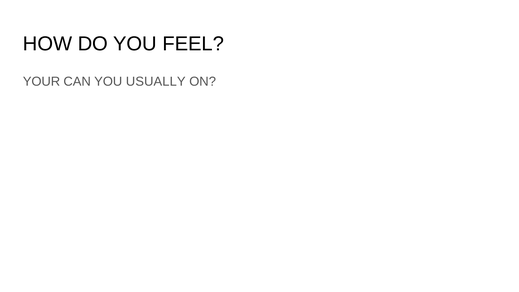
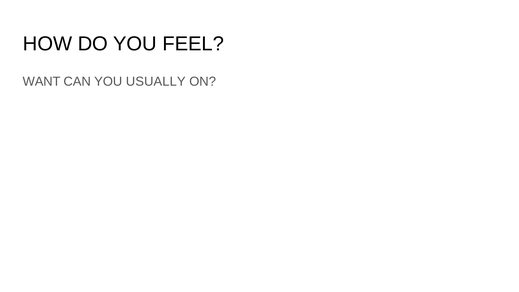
YOUR: YOUR -> WANT
